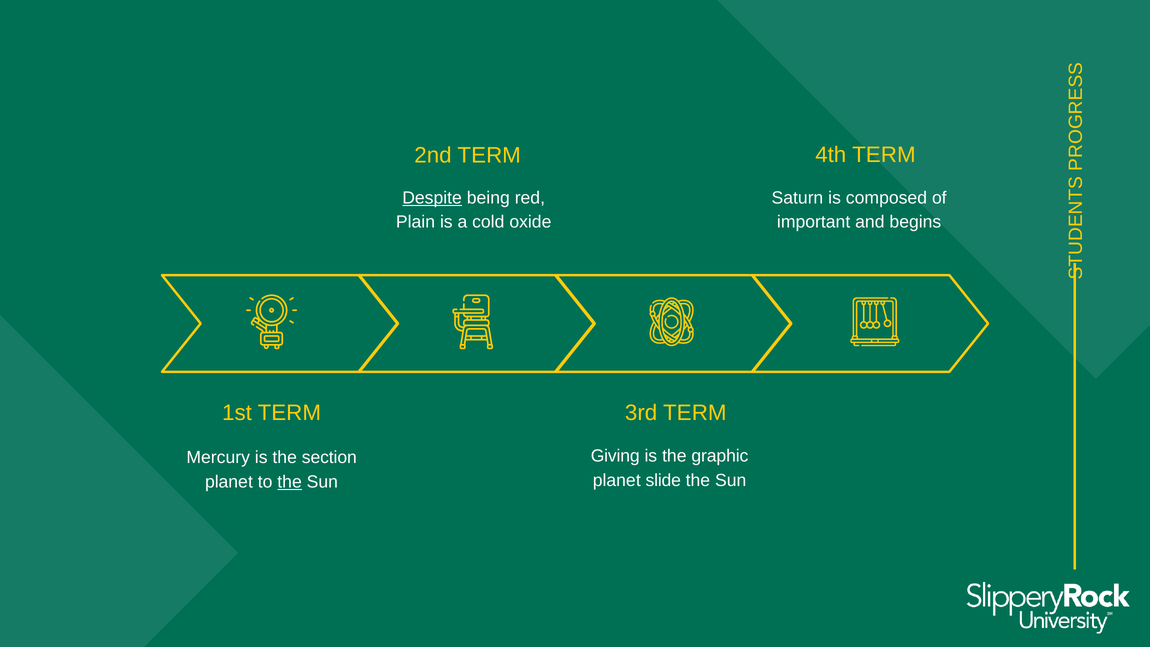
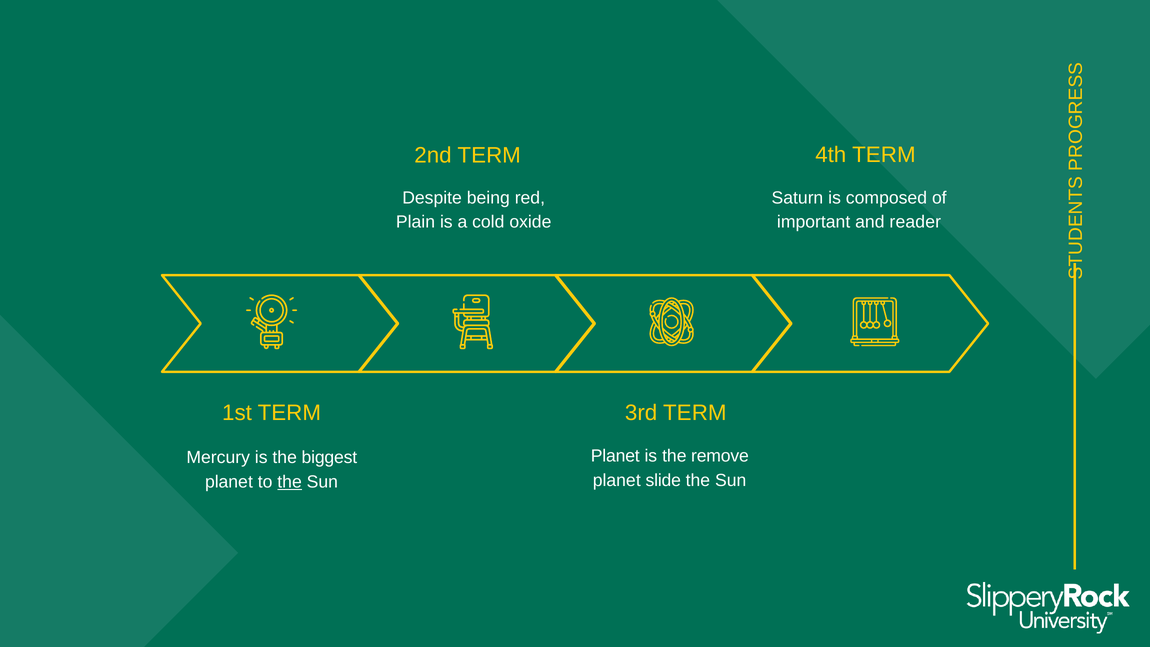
Despite underline: present -> none
begins: begins -> reader
Giving at (615, 456): Giving -> Planet
graphic: graphic -> remove
section: section -> biggest
